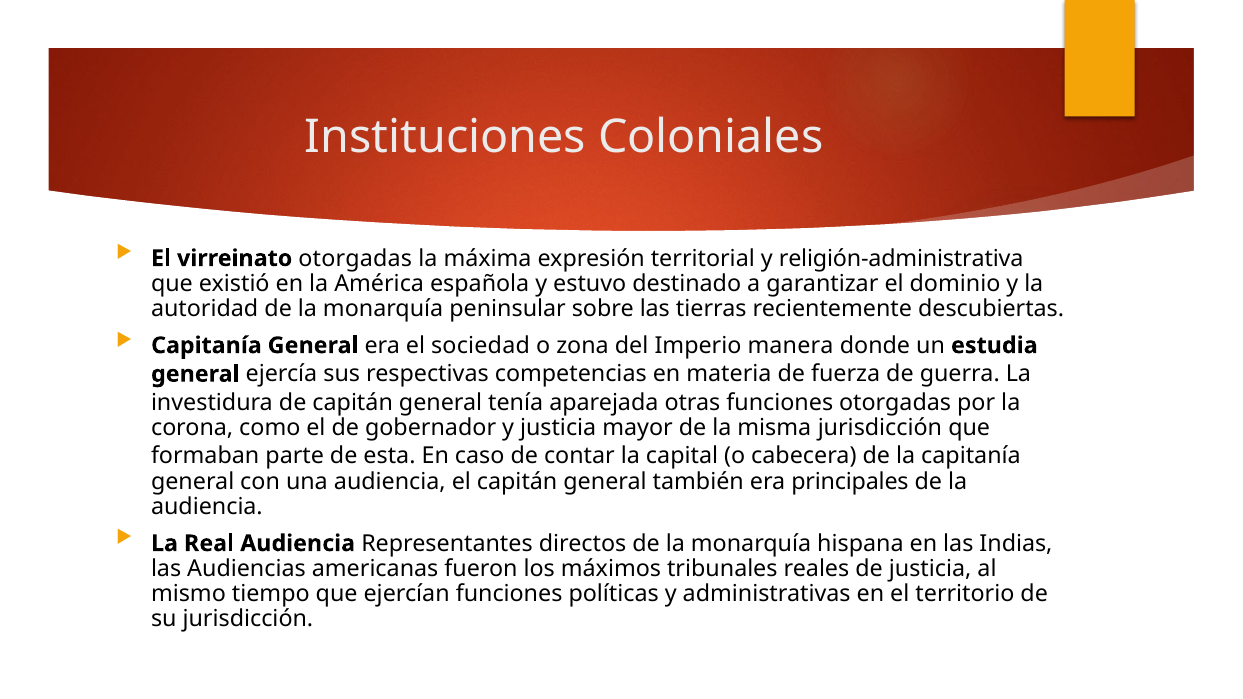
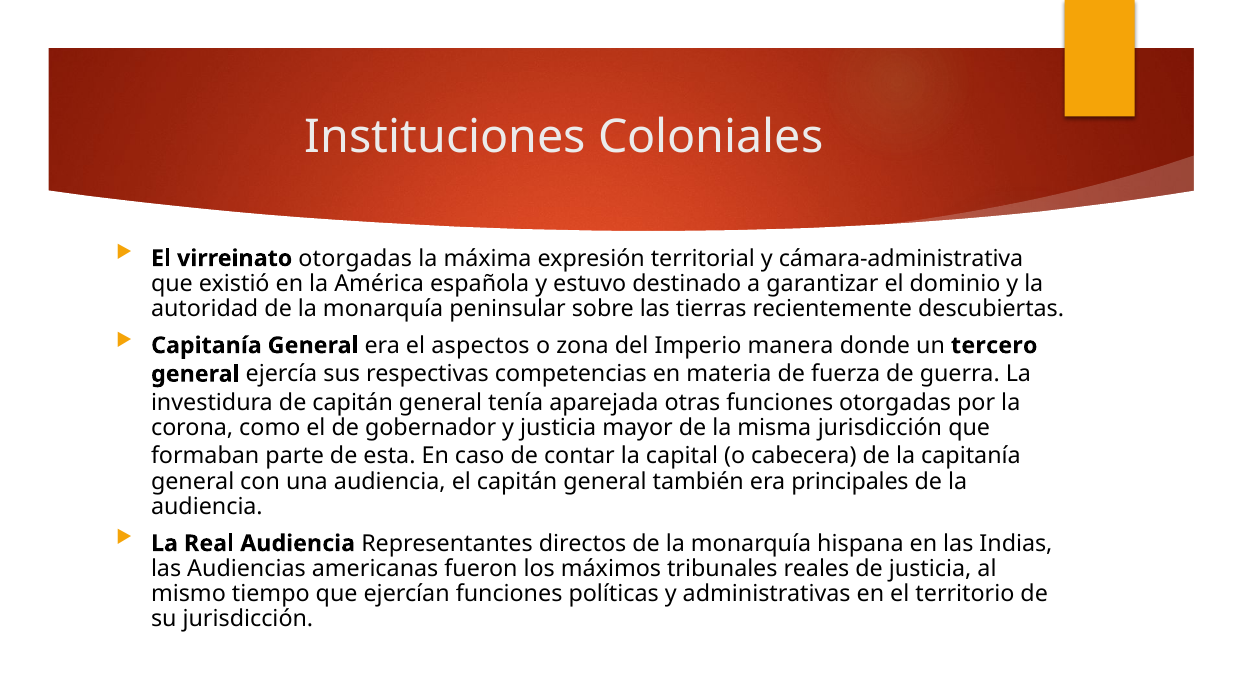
religión-administrativa: religión-administrativa -> cámara-administrativa
sociedad: sociedad -> aspectos
estudia: estudia -> tercero
